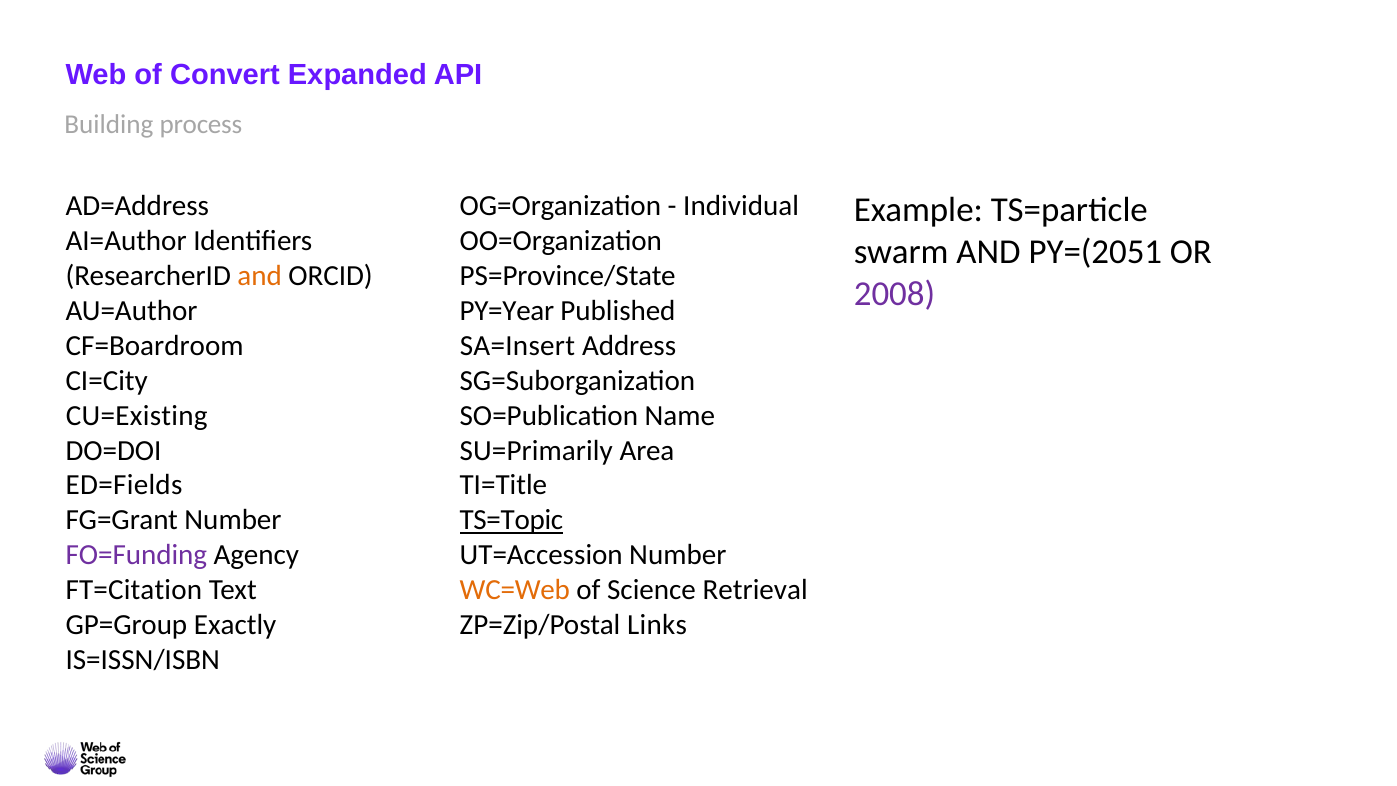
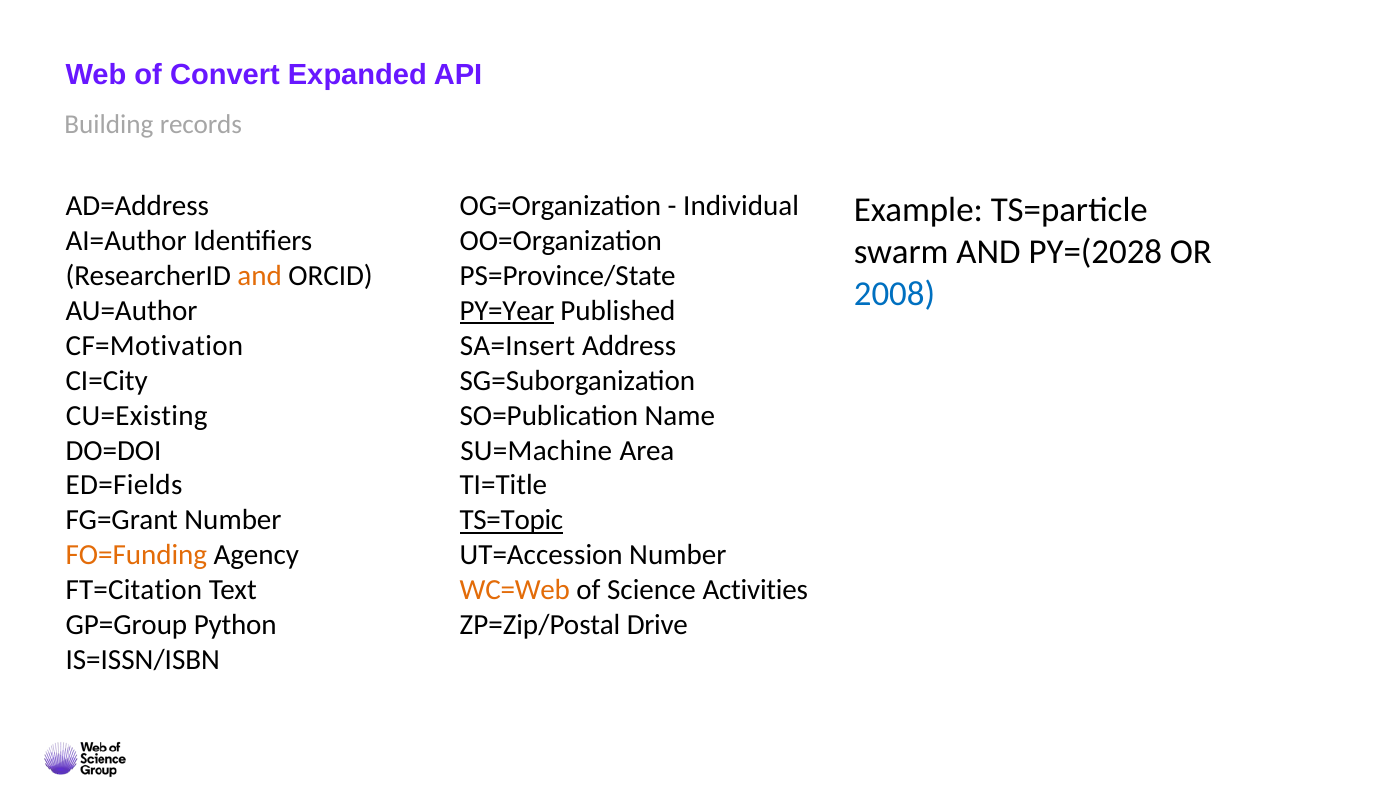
process: process -> records
PY=(2051: PY=(2051 -> PY=(2028
2008 colour: purple -> blue
PY=Year underline: none -> present
CF=Boardroom: CF=Boardroom -> CF=Motivation
SU=Primarily: SU=Primarily -> SU=Machine
FO=Funding colour: purple -> orange
Retrieval: Retrieval -> Activities
Exactly: Exactly -> Python
Links: Links -> Drive
